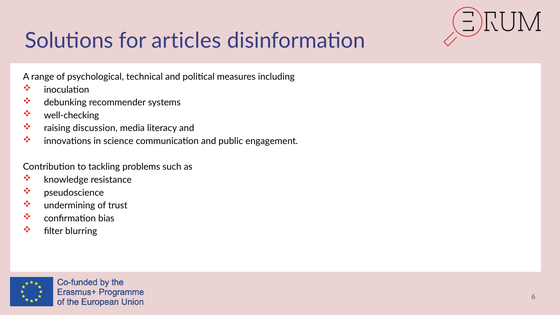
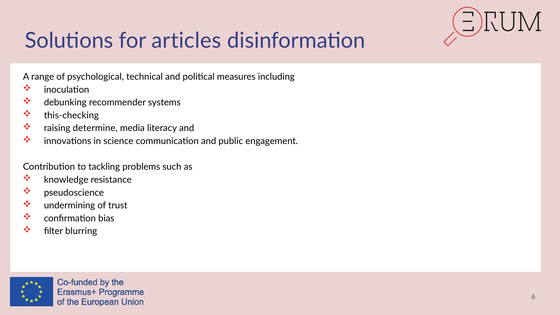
well-checking: well-checking -> this-checking
discussion: discussion -> determine
